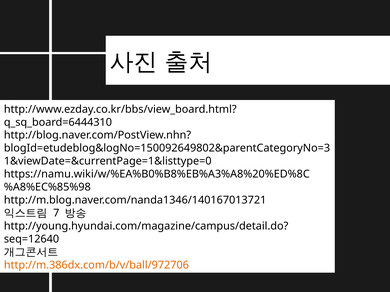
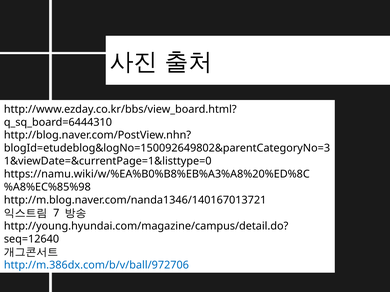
http://m.386dx.com/b/v/ball/972706 colour: orange -> blue
